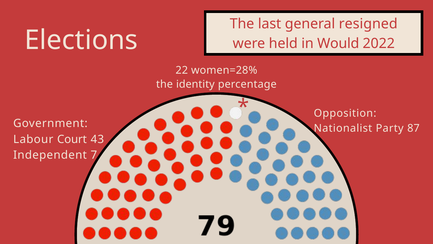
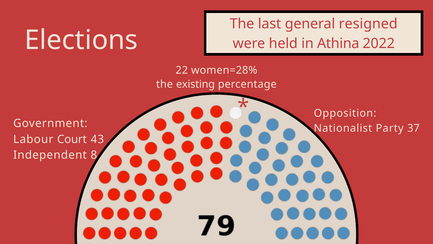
Would: Would -> Athina
identity: identity -> existing
87: 87 -> 37
7: 7 -> 8
